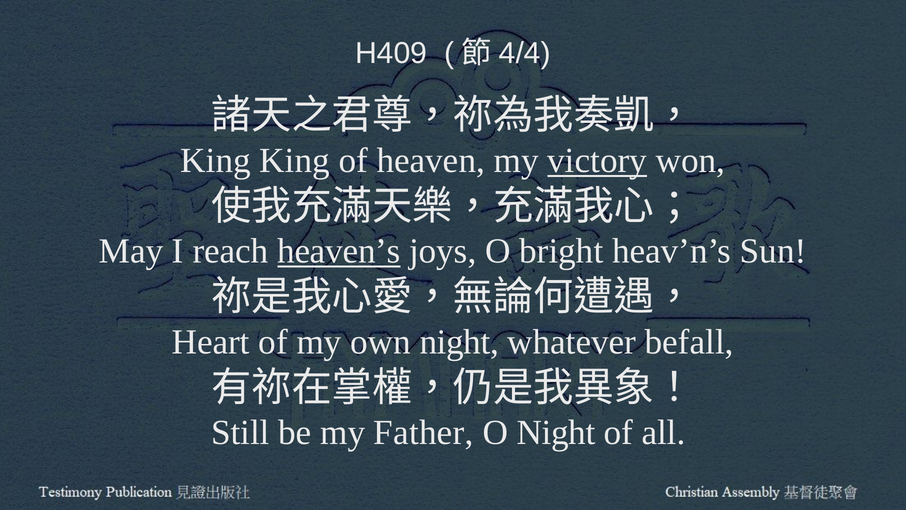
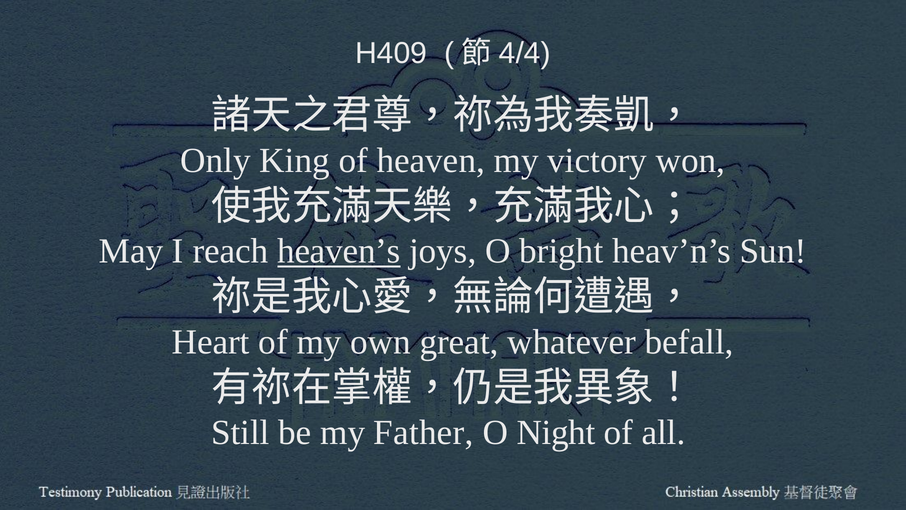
King at (216, 161): King -> Only
victory underline: present -> none
own night: night -> great
